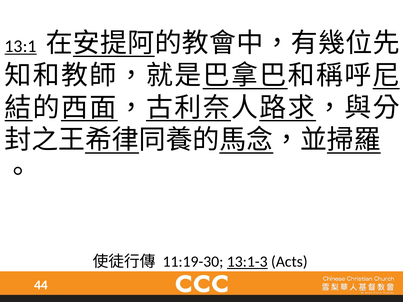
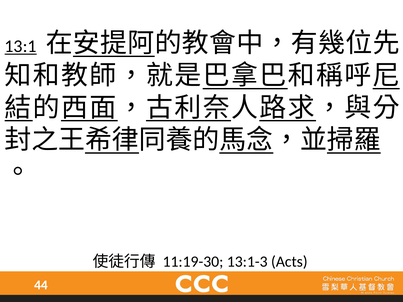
13:1-3 underline: present -> none
